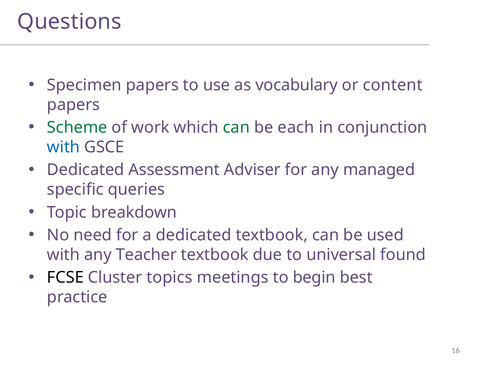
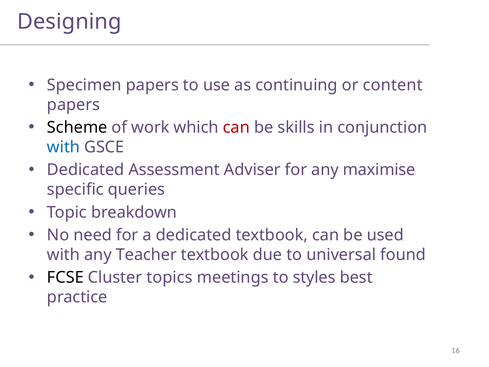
Questions: Questions -> Designing
vocabulary: vocabulary -> continuing
Scheme colour: green -> black
can at (236, 127) colour: green -> red
each: each -> skills
managed: managed -> maximise
begin: begin -> styles
